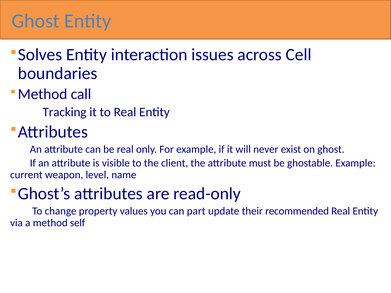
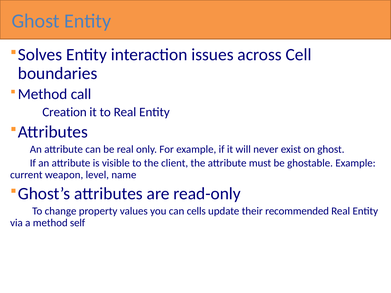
Tracking: Tracking -> Creation
part: part -> cells
